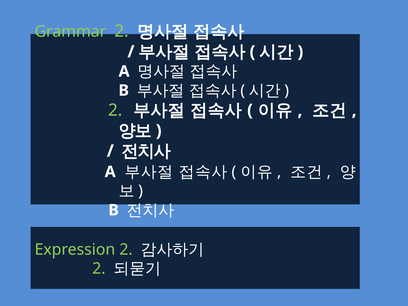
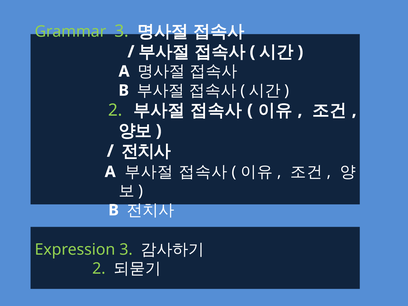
Grammar 2: 2 -> 3
Expression 2: 2 -> 3
